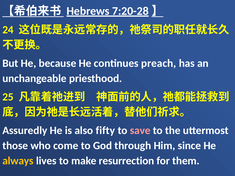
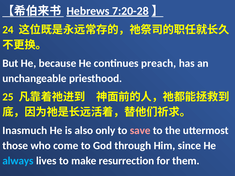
Assuredly: Assuredly -> Inasmuch
fifty: fifty -> only
always colour: yellow -> light blue
